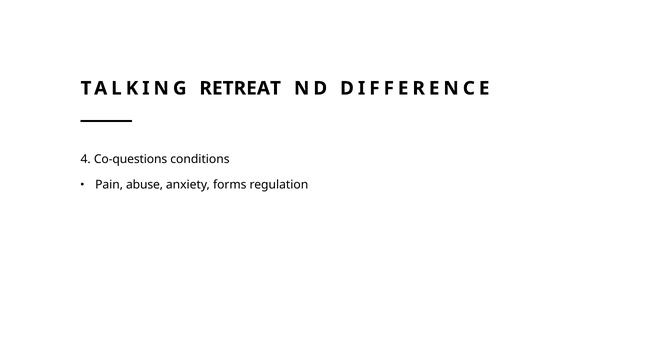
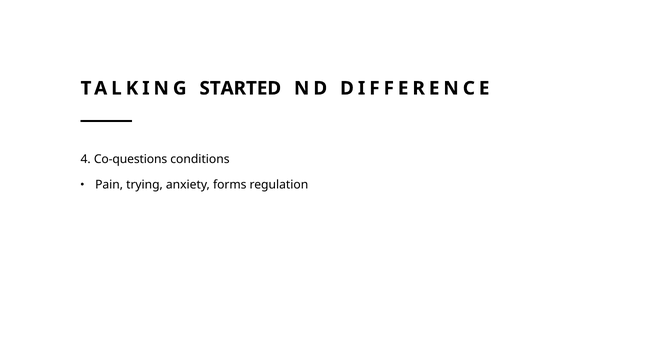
RETREAT: RETREAT -> STARTED
abuse: abuse -> trying
